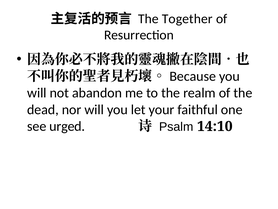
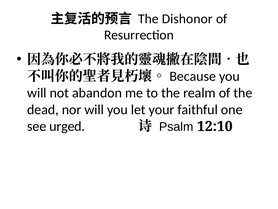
Together: Together -> Dishonor
14:10: 14:10 -> 12:10
